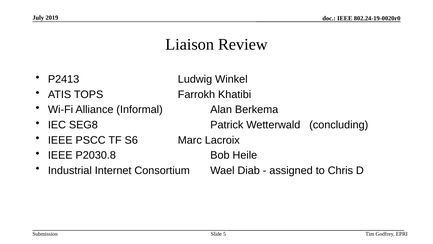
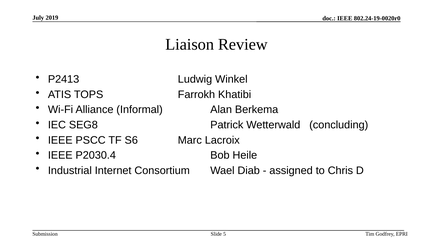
P2030.8: P2030.8 -> P2030.4
